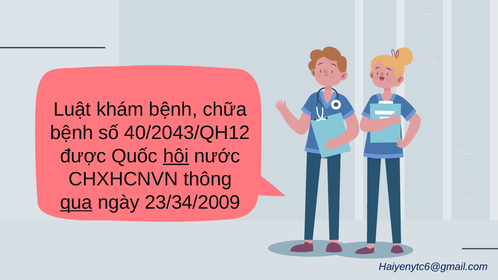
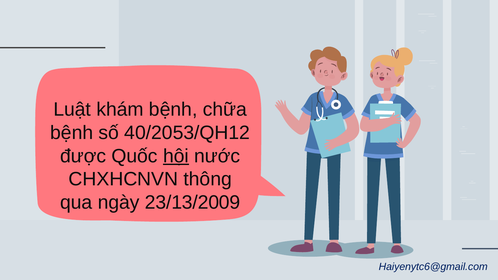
40/2043/QH12: 40/2043/QH12 -> 40/2053/QH12
qua underline: present -> none
23/34/2009: 23/34/2009 -> 23/13/2009
